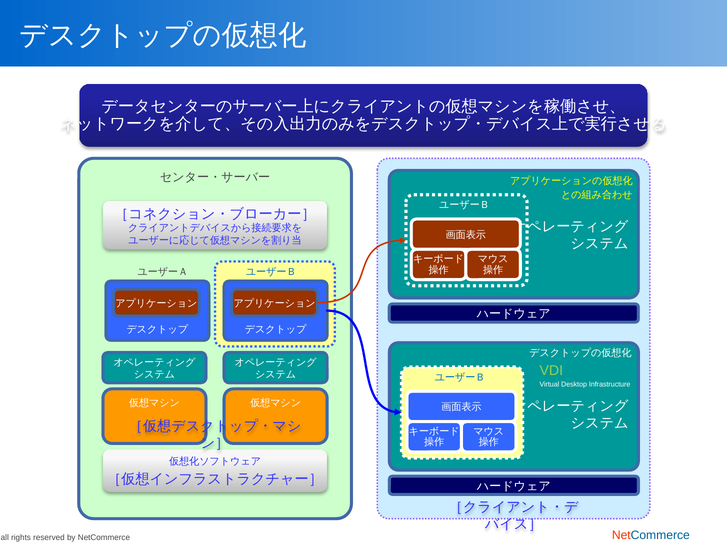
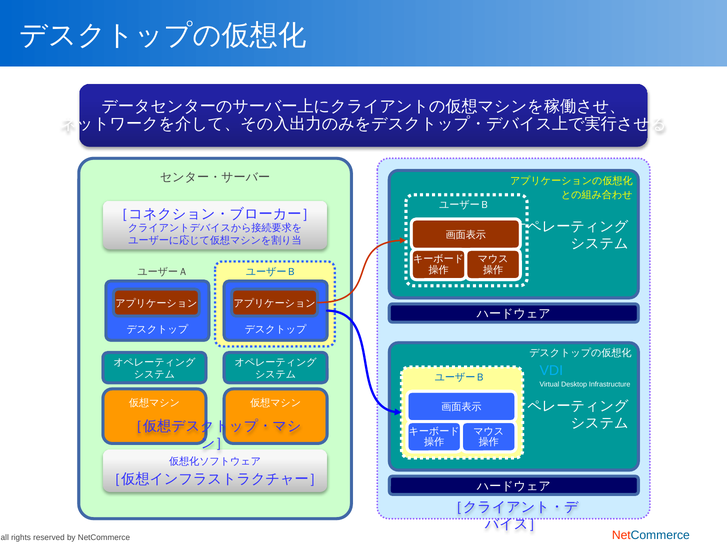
VDI colour: light green -> light blue
